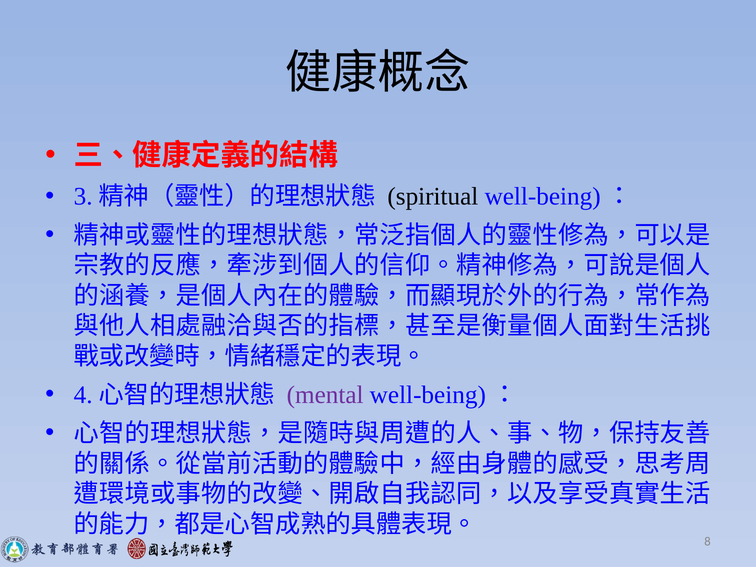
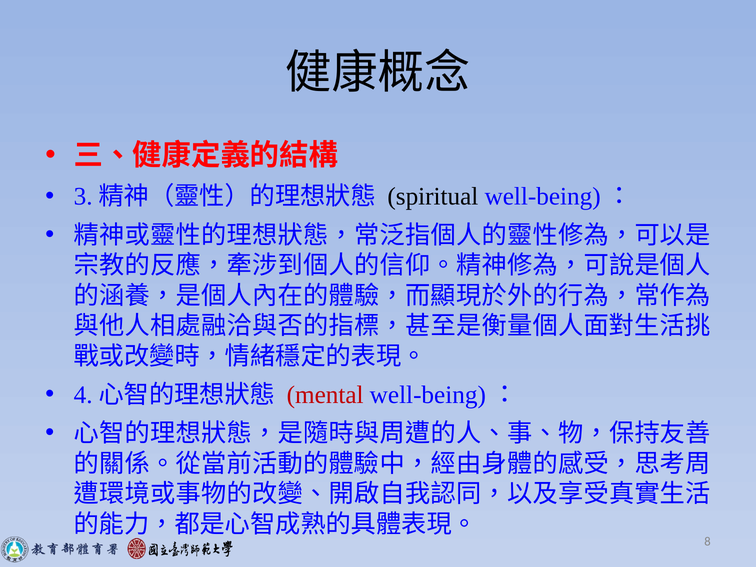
mental colour: purple -> red
